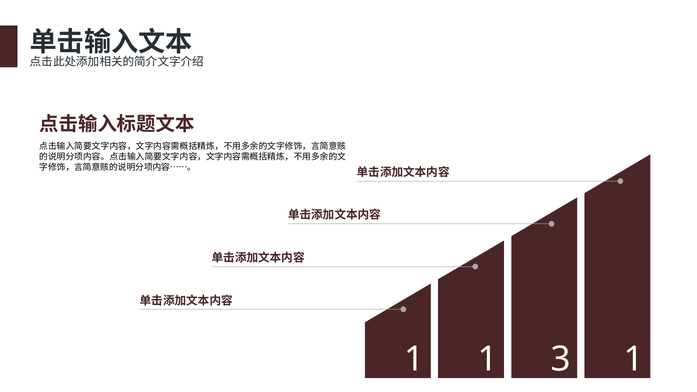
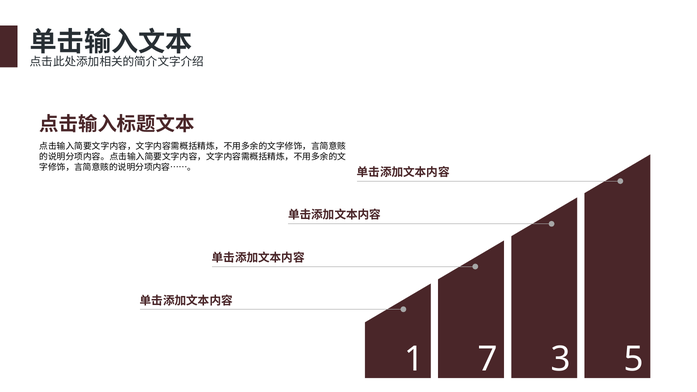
1 1: 1 -> 7
3 1: 1 -> 5
